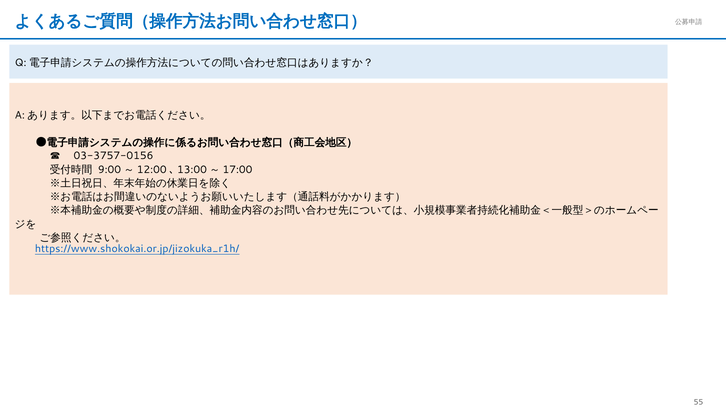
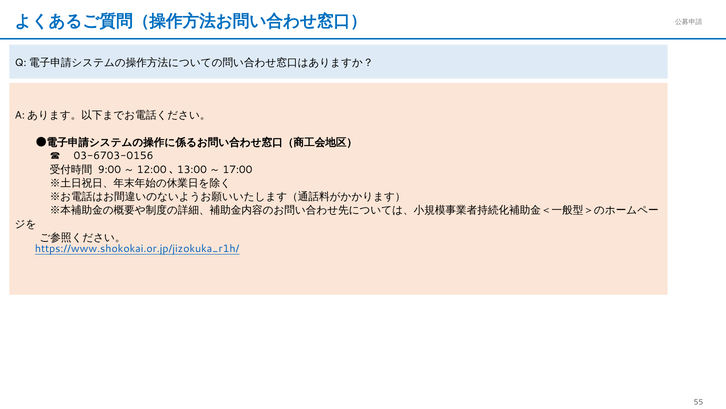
03-3757-0156: 03-3757-0156 -> 03-6703-0156
